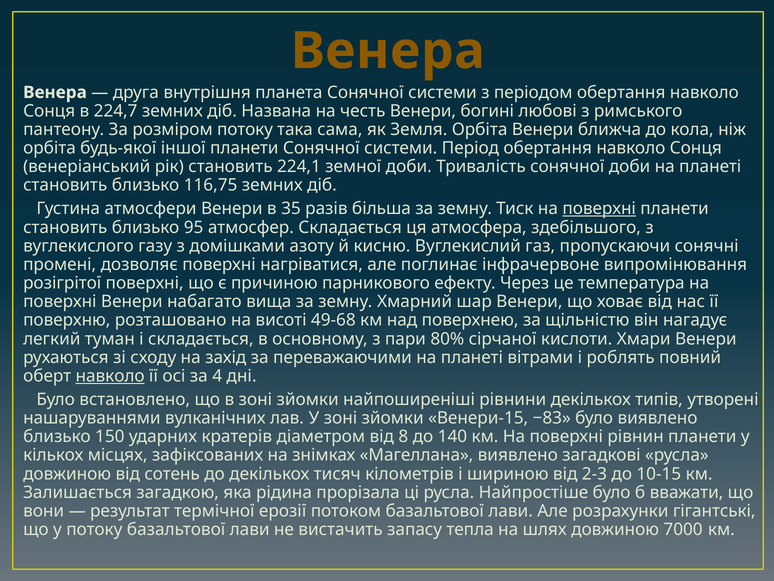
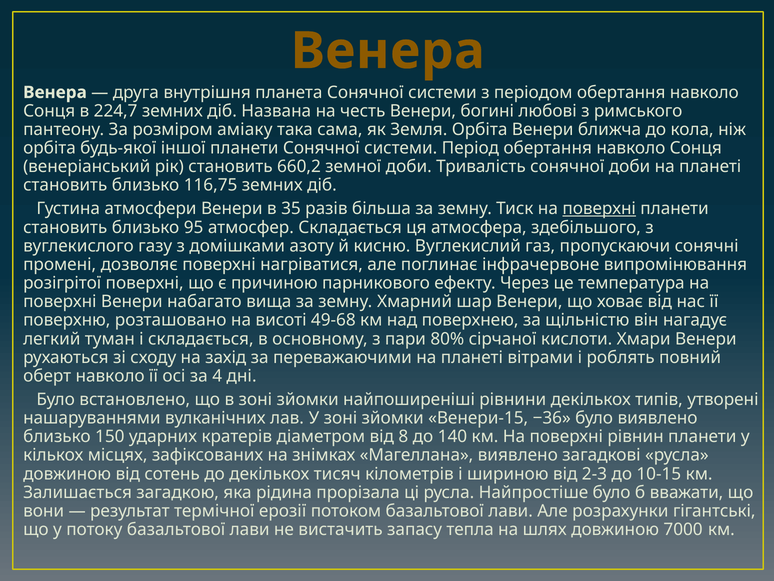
розміром потоку: потоку -> аміаку
224,1: 224,1 -> 660,2
навколо at (110, 376) underline: present -> none
−83: −83 -> −36
